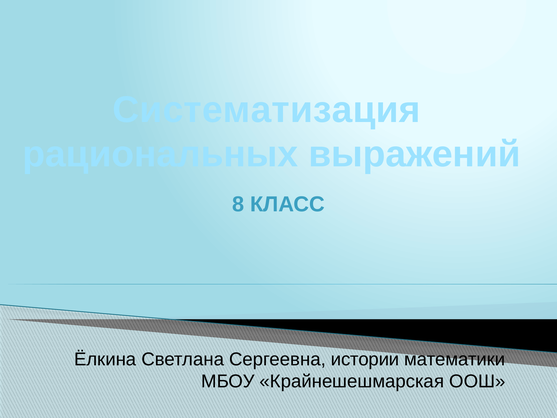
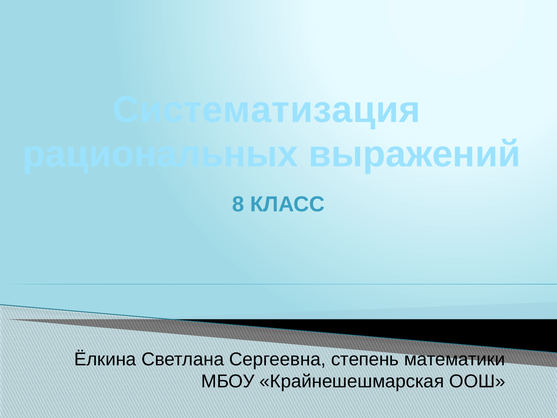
истории: истории -> степень
